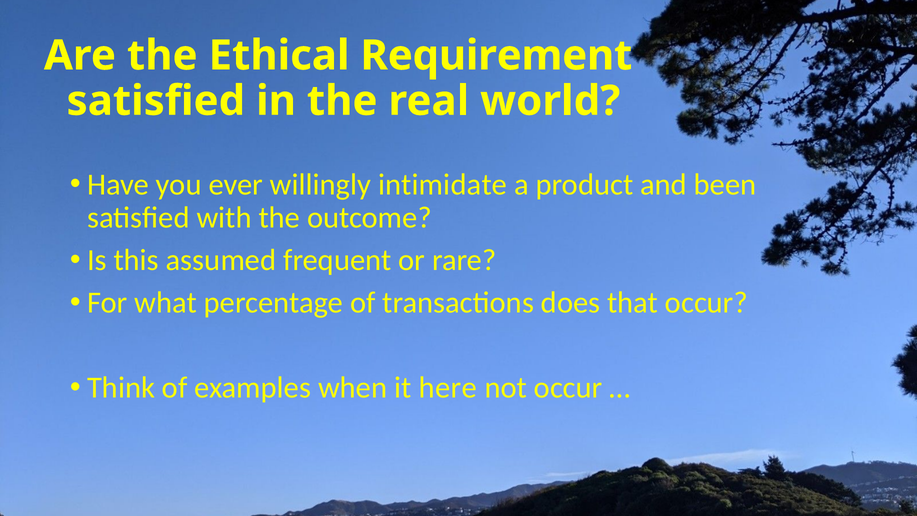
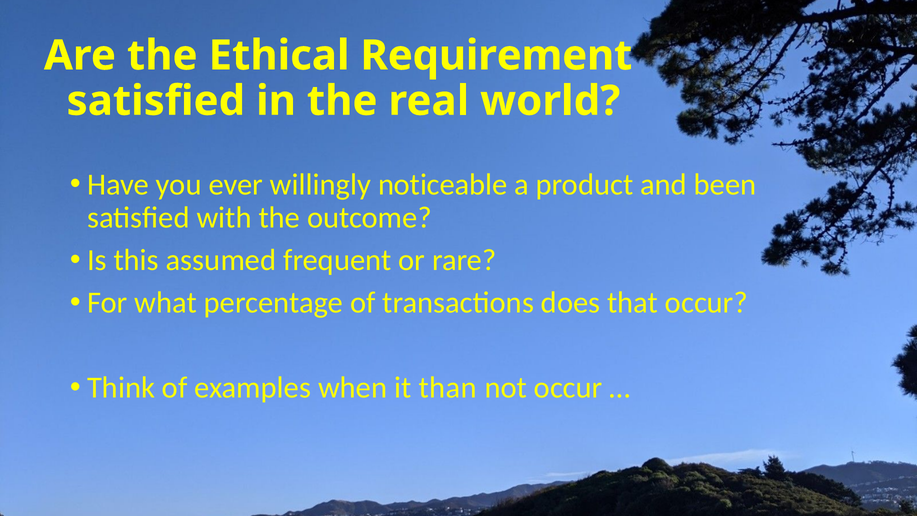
intimidate: intimidate -> noticeable
here: here -> than
